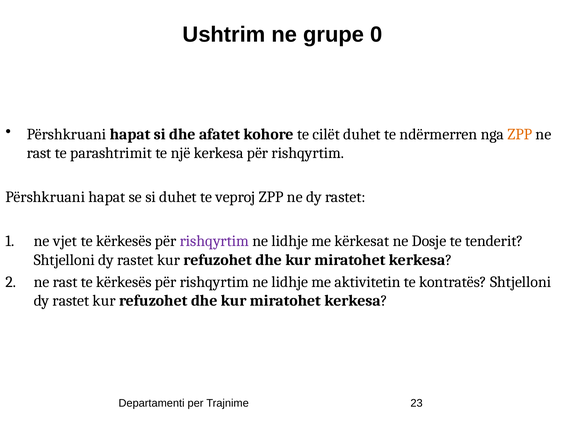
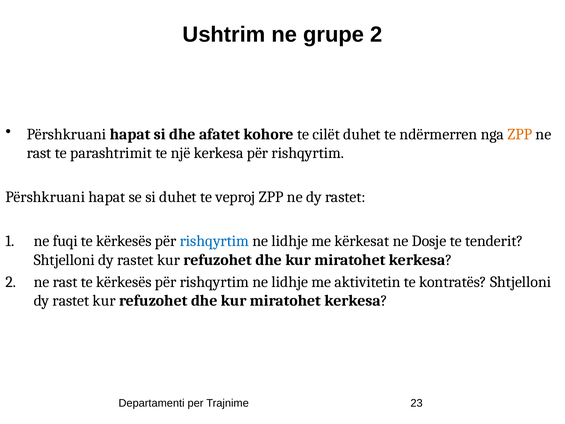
grupe 0: 0 -> 2
vjet: vjet -> fuqi
rishqyrtim at (214, 241) colour: purple -> blue
